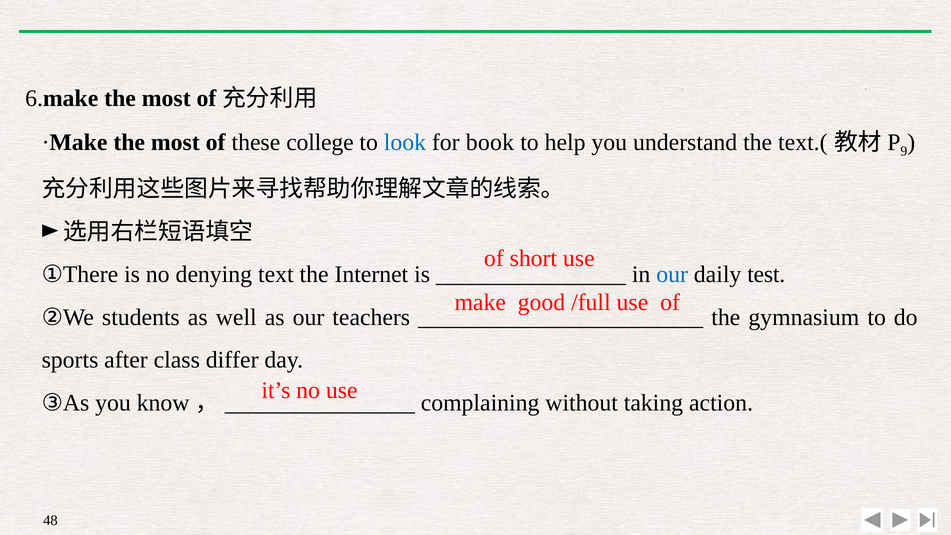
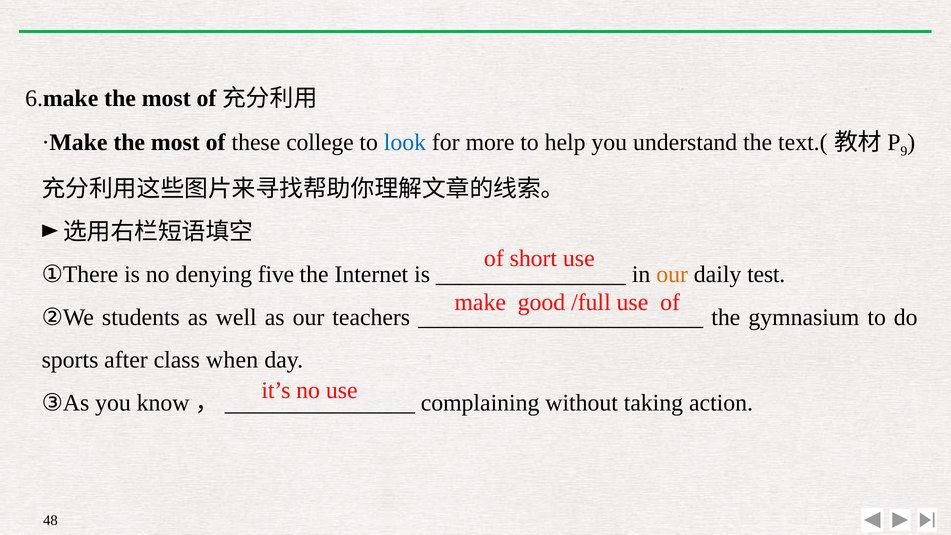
book: book -> more
text: text -> five
our at (672, 274) colour: blue -> orange
differ: differ -> when
